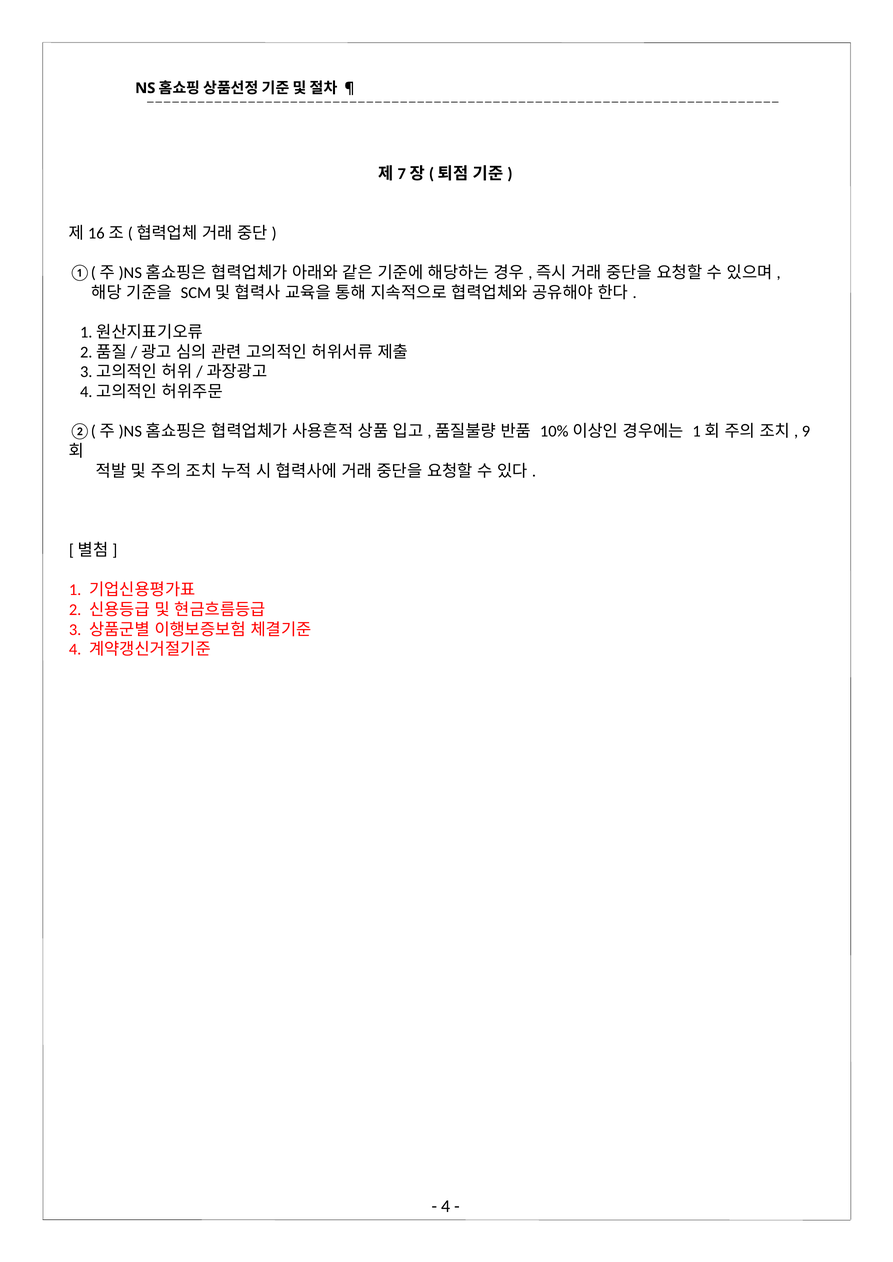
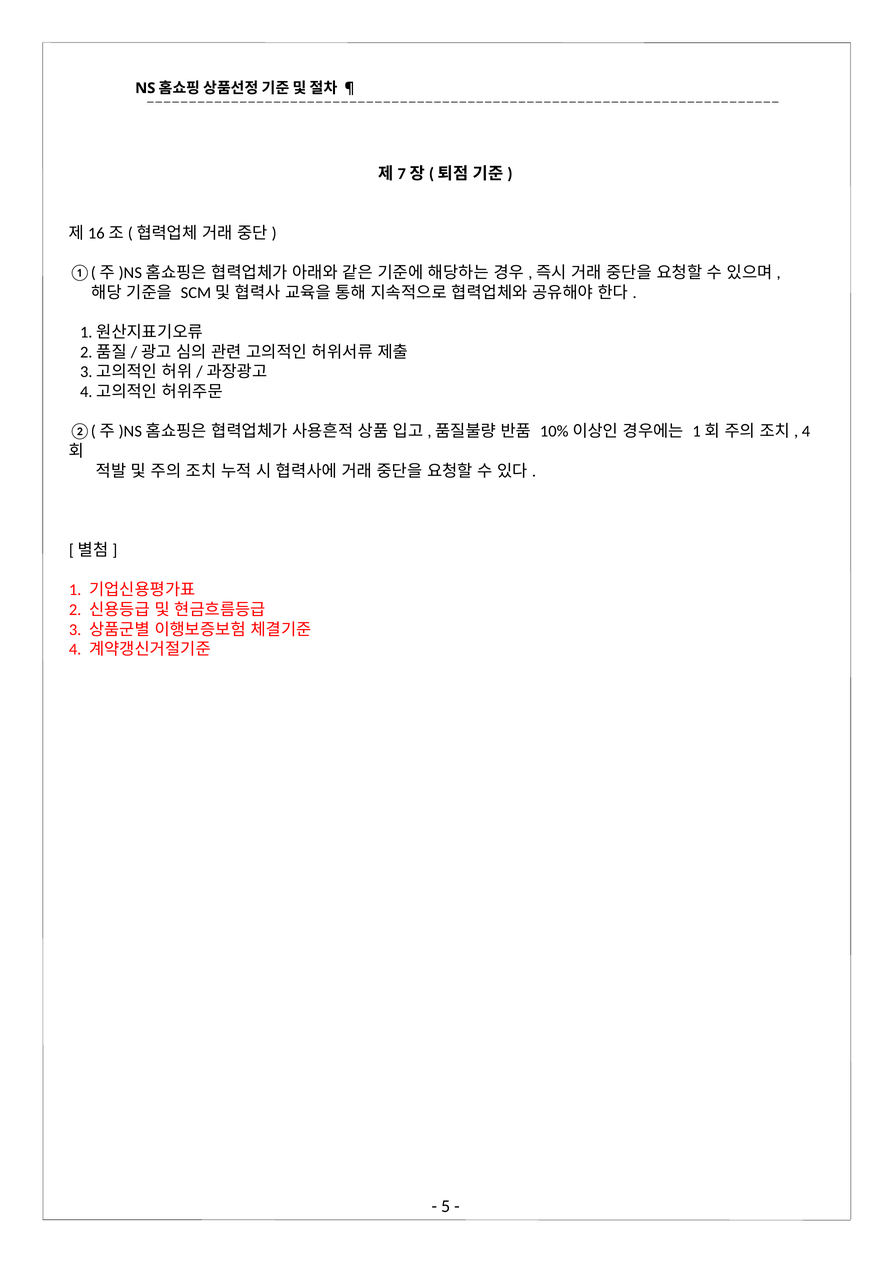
9 at (806, 432): 9 -> 4
4 at (446, 1207): 4 -> 5
